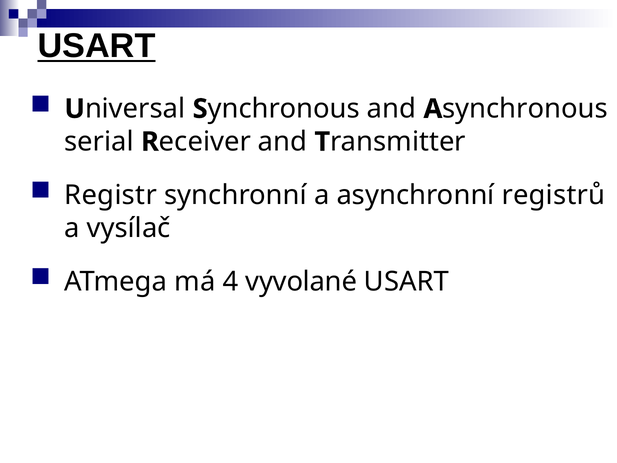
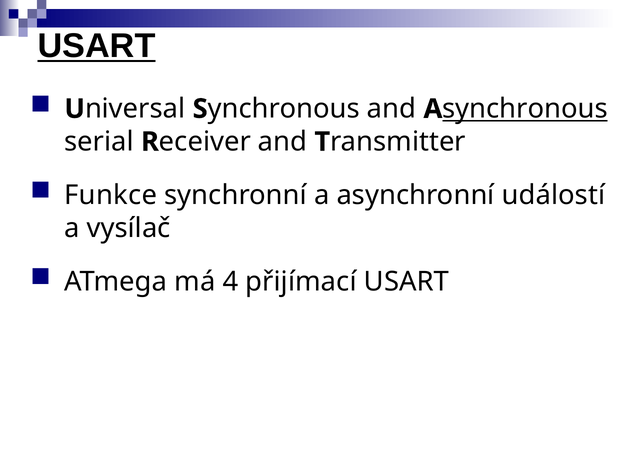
synchronous underline: none -> present
Registr: Registr -> Funkce
registrů: registrů -> událostí
vyvolané: vyvolané -> přijímací
